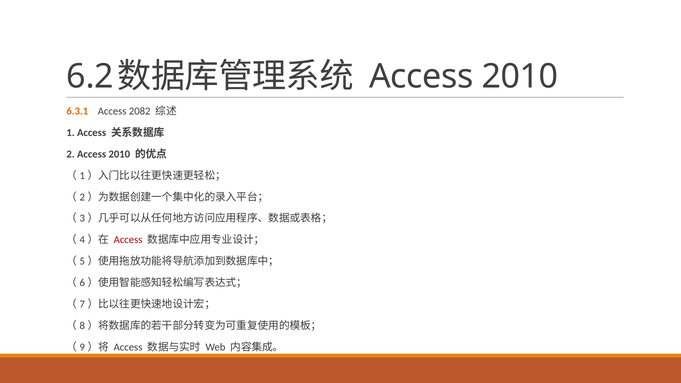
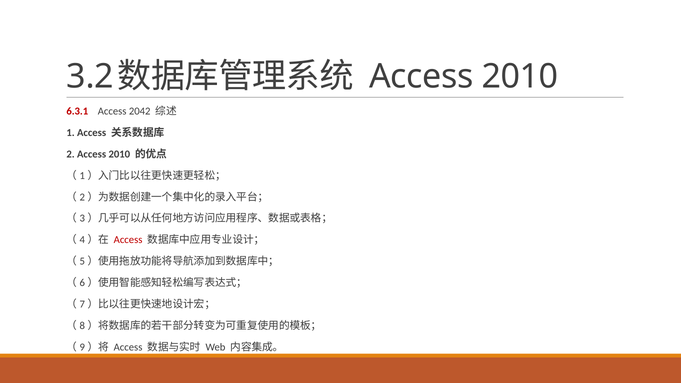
6.2: 6.2 -> 3.2
6.3.1 colour: orange -> red
2082: 2082 -> 2042
